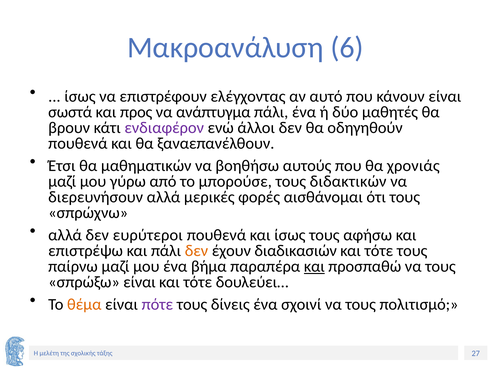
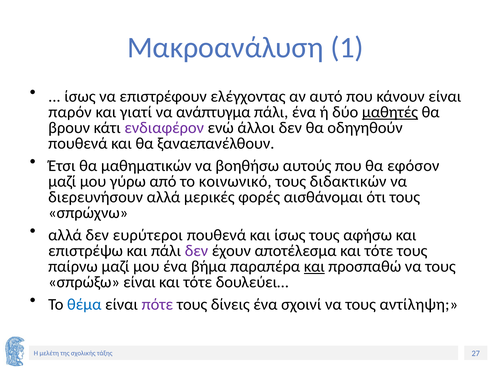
6: 6 -> 1
σωστά: σωστά -> παρόν
προς: προς -> γιατί
μαθητές underline: none -> present
χρονιάς: χρονιάς -> εφόσον
μπορούσε: μπορούσε -> κοινωνικό
δεν at (196, 251) colour: orange -> purple
διαδικασιών: διαδικασιών -> αποτέλεσμα
θέμα colour: orange -> blue
πολιτισμό: πολιτισμό -> αντίληψη
